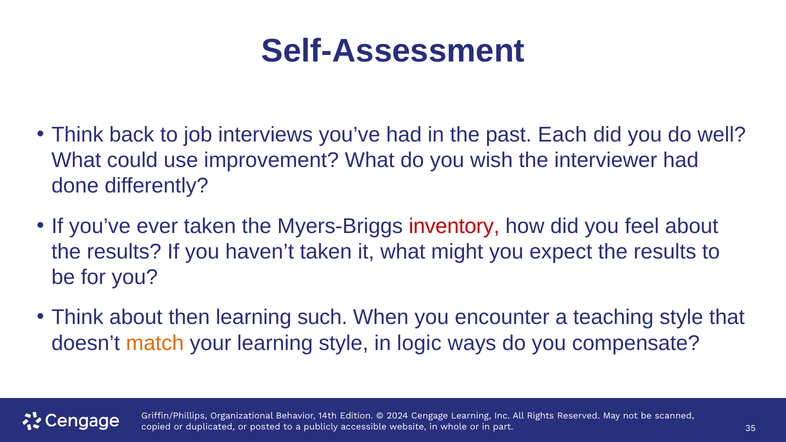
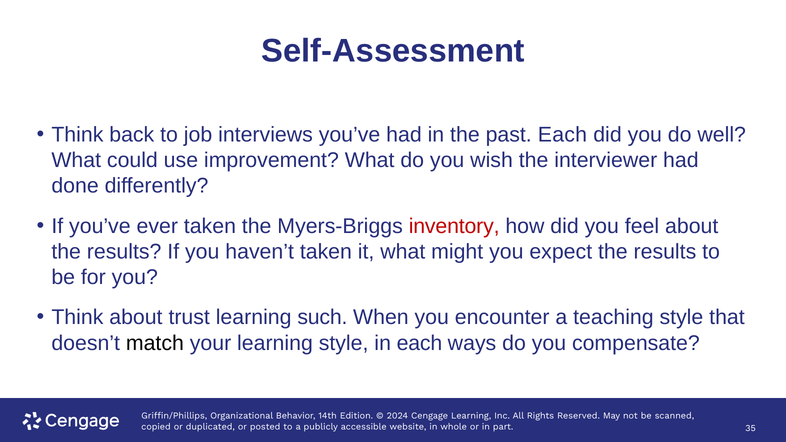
then: then -> trust
match colour: orange -> black
in logic: logic -> each
